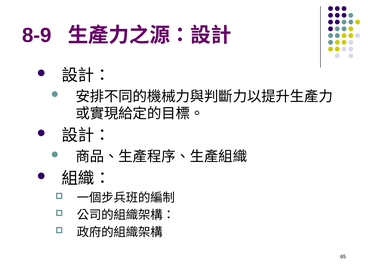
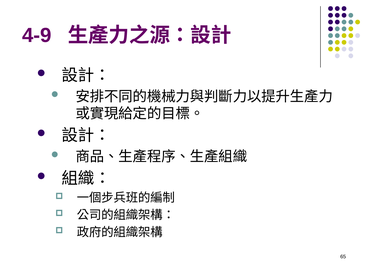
8-9: 8-9 -> 4-9
